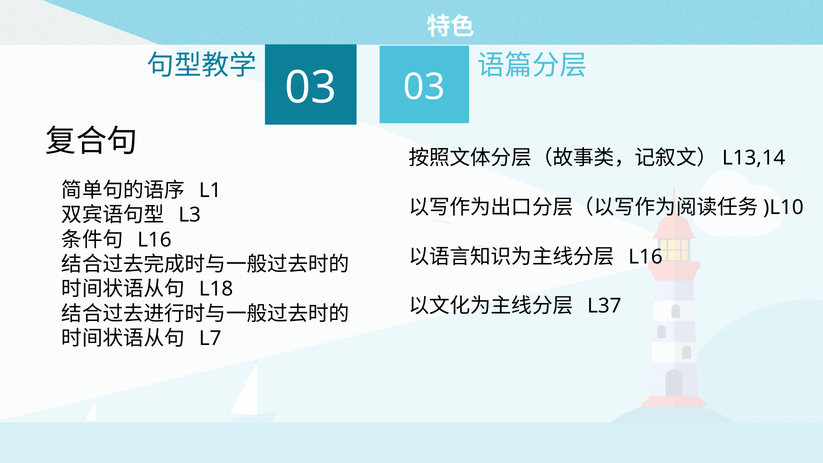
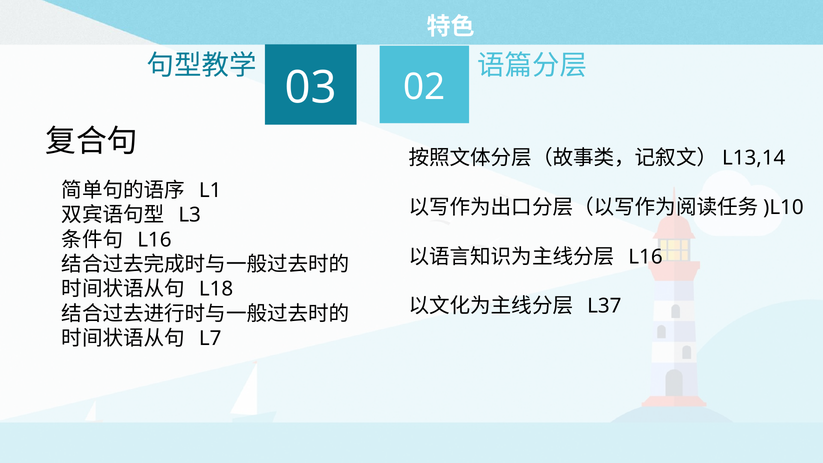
03 03: 03 -> 02
